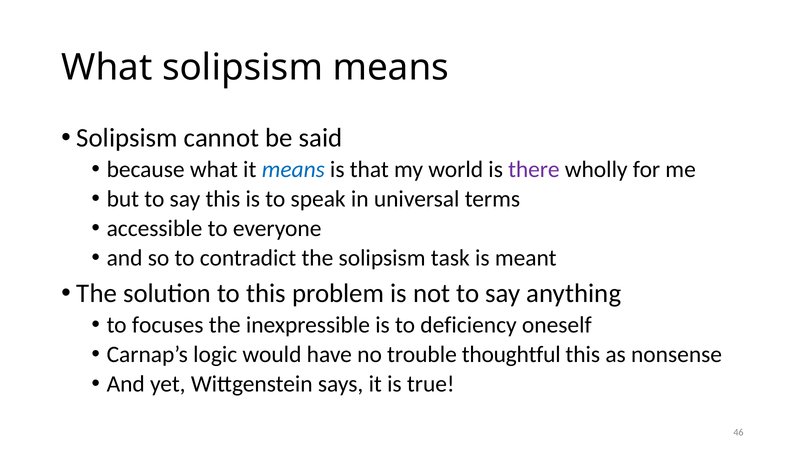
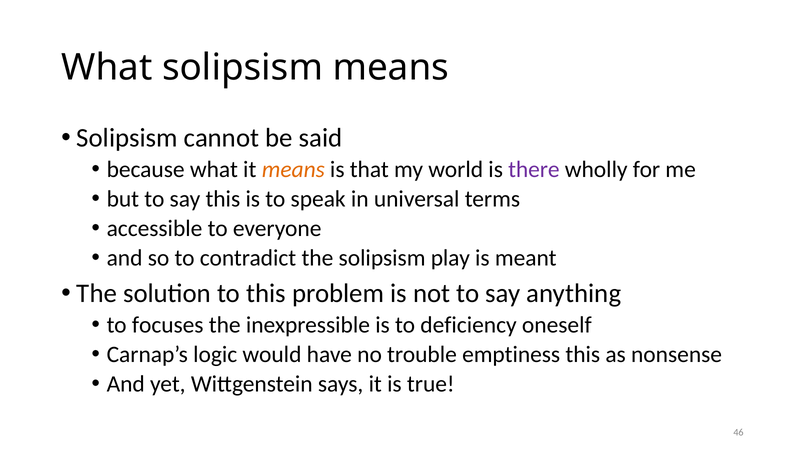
means at (293, 169) colour: blue -> orange
task: task -> play
thoughtful: thoughtful -> emptiness
